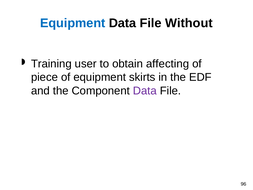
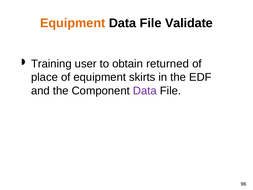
Equipment at (73, 23) colour: blue -> orange
Without: Without -> Validate
affecting: affecting -> returned
piece: piece -> place
